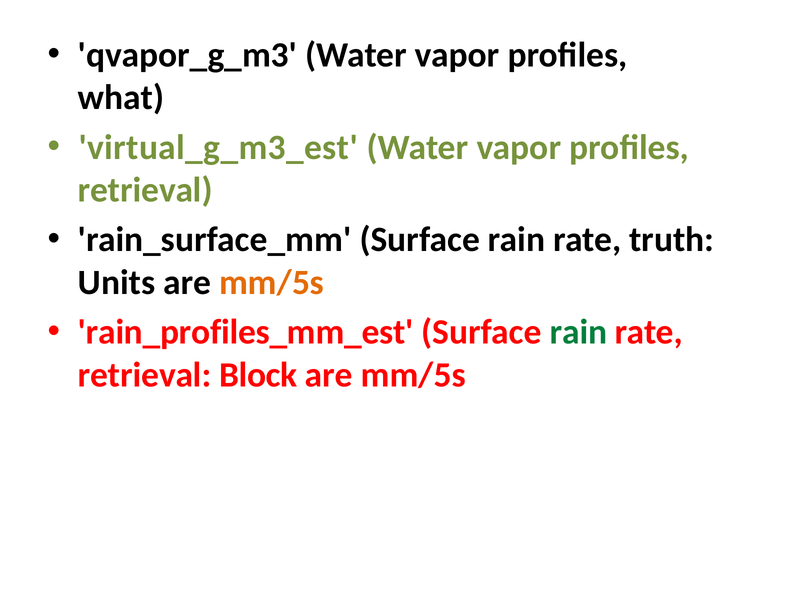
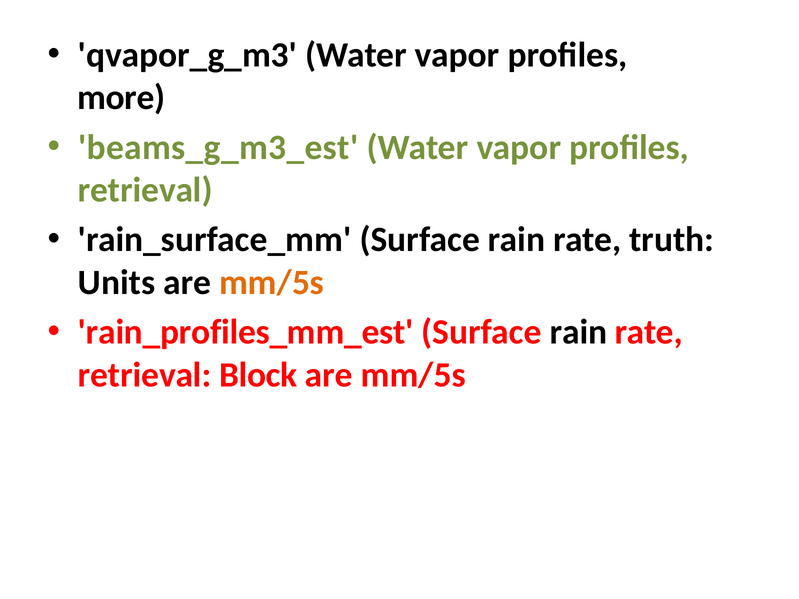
what: what -> more
virtual_g_m3_est: virtual_g_m3_est -> beams_g_m3_est
rain at (578, 332) colour: green -> black
